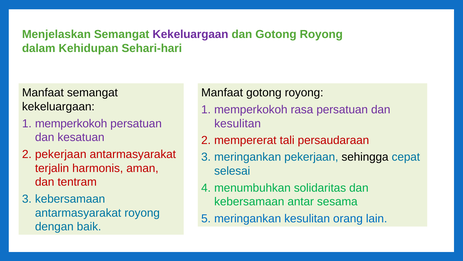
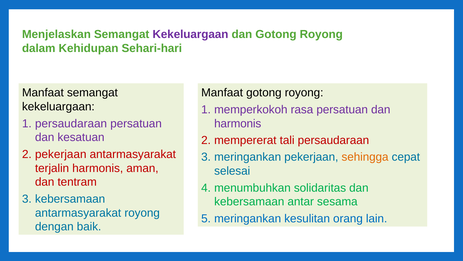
memperkokoh at (71, 123): memperkokoh -> persaudaraan
kesulitan at (238, 123): kesulitan -> harmonis
sehingga colour: black -> orange
